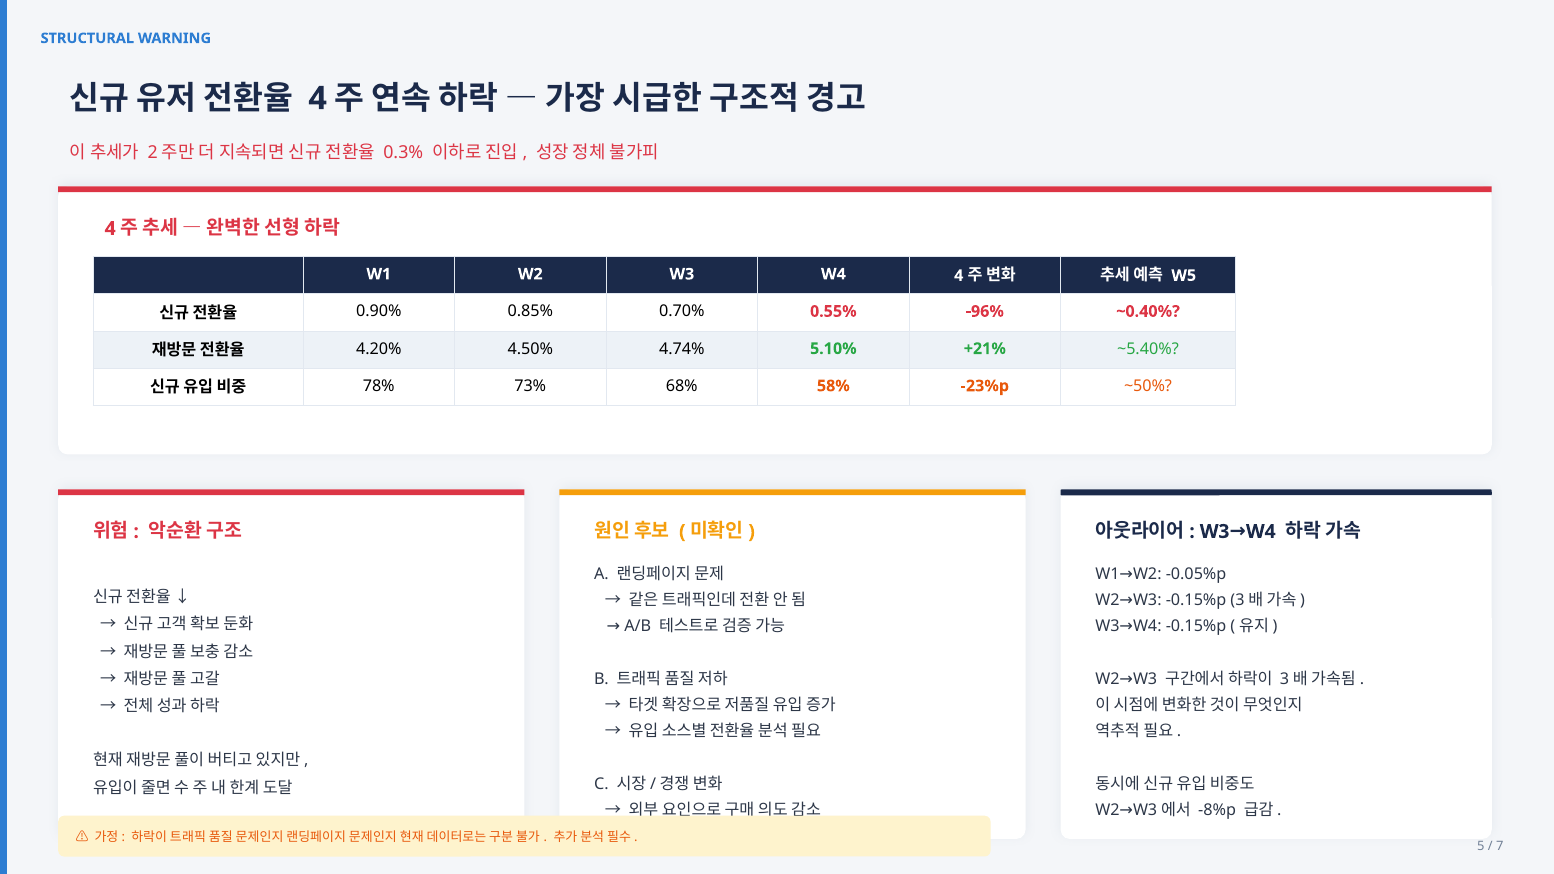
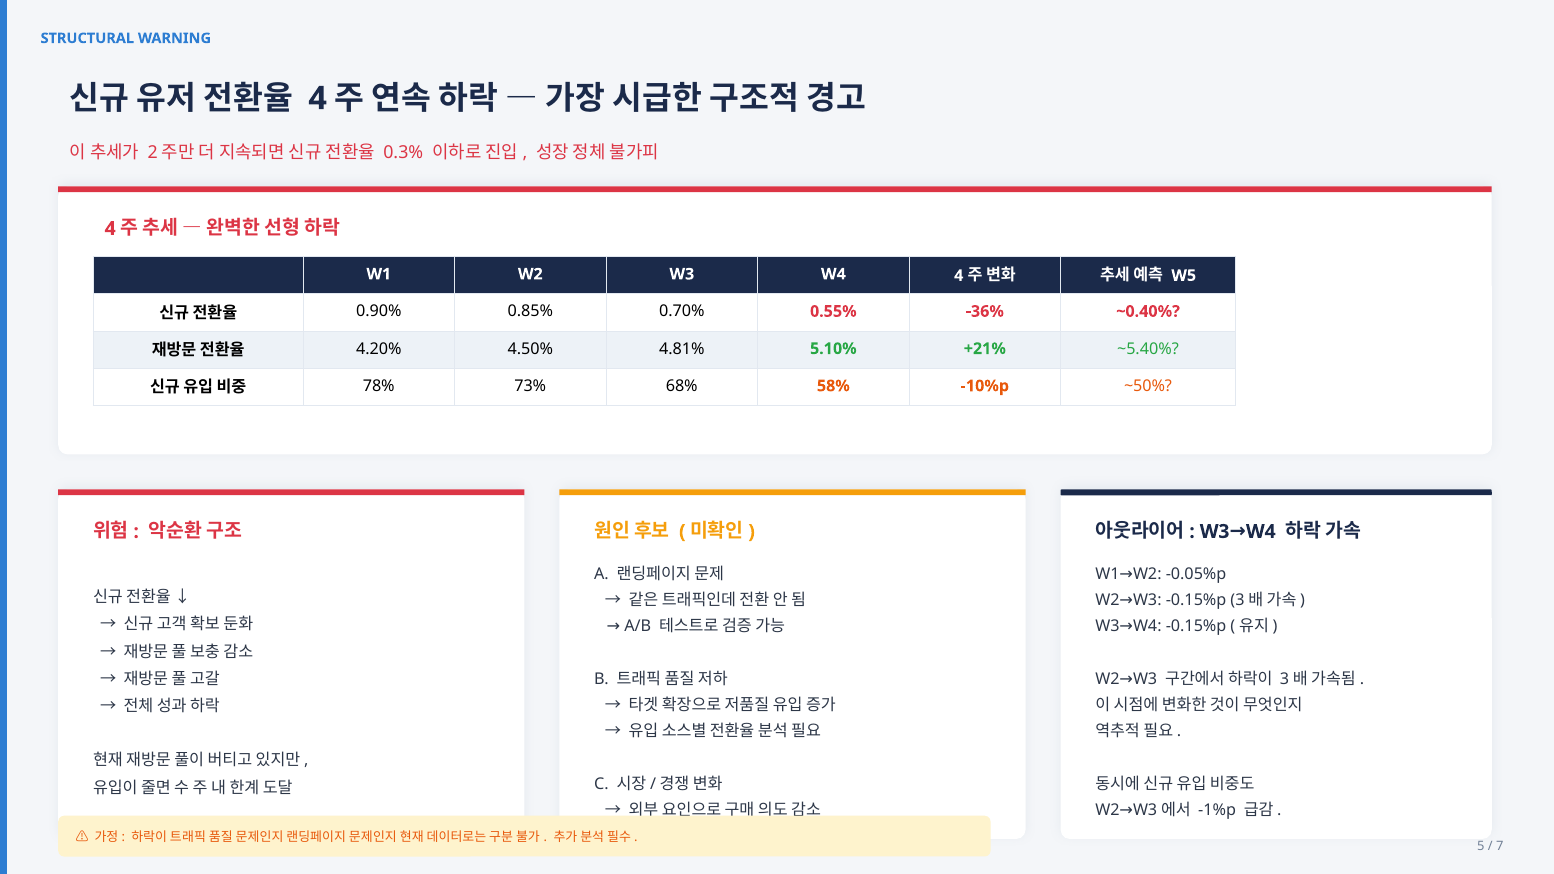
-96%: -96% -> -36%
4.74%: 4.74% -> 4.81%
-23%p: -23%p -> -10%p
-8%p: -8%p -> -1%p
